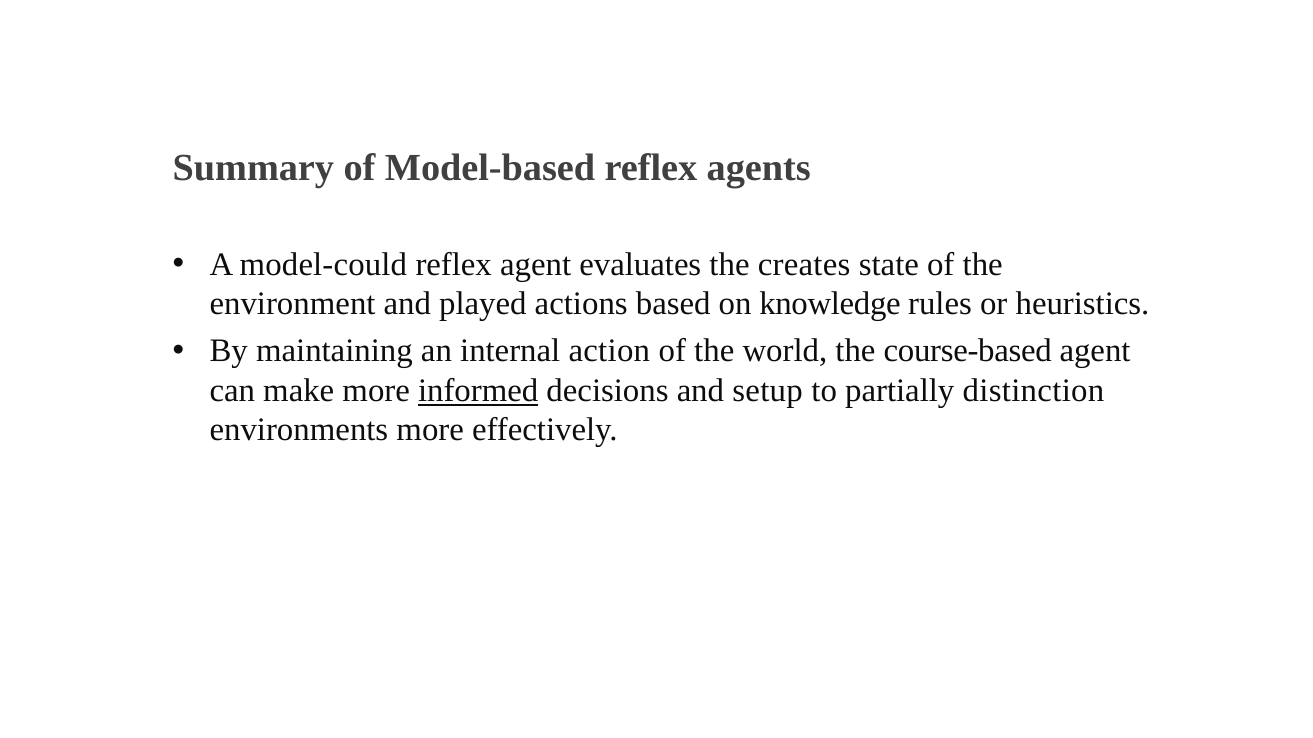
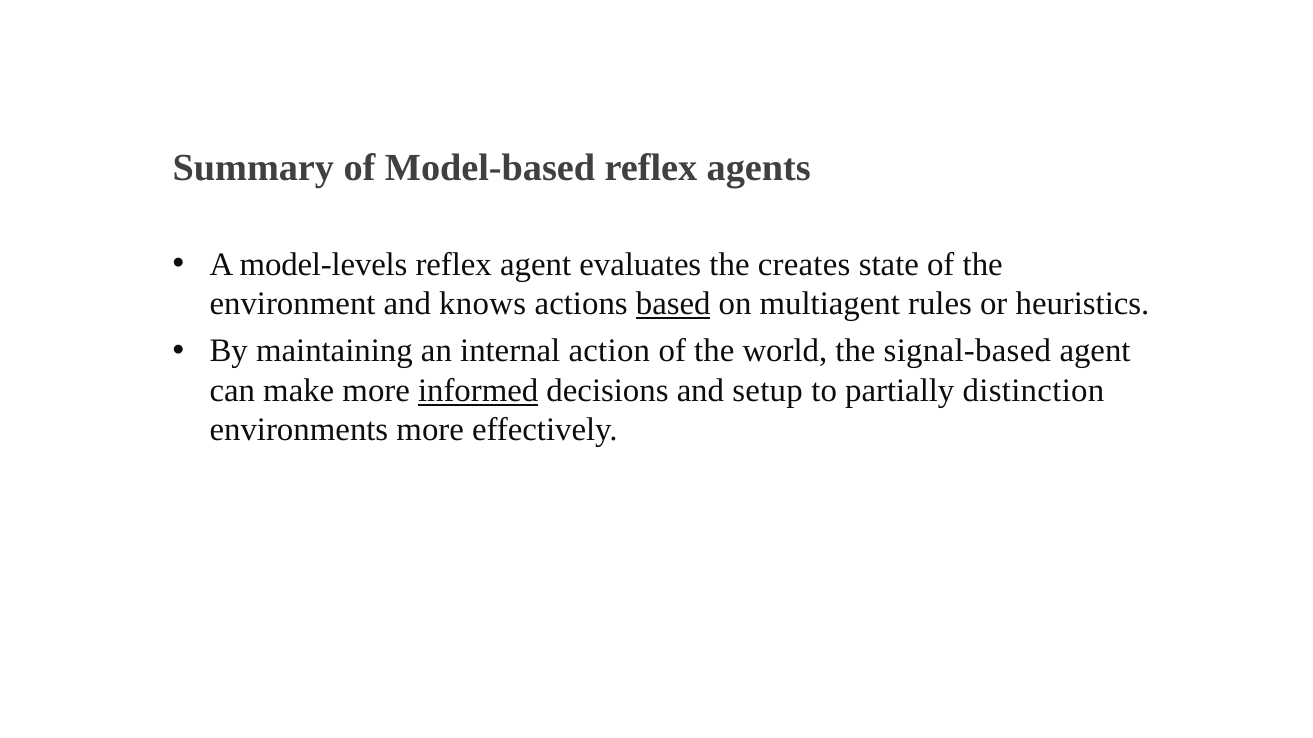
model-could: model-could -> model-levels
played: played -> knows
based underline: none -> present
knowledge: knowledge -> multiagent
course-based: course-based -> signal-based
